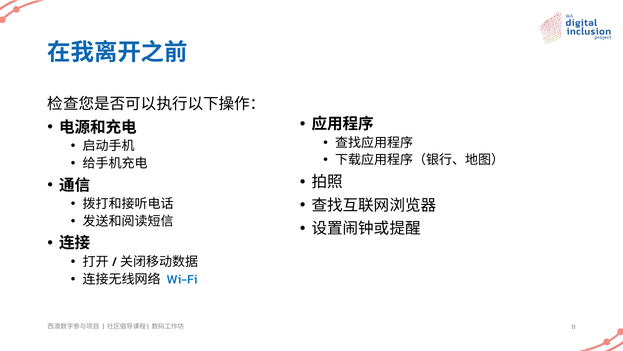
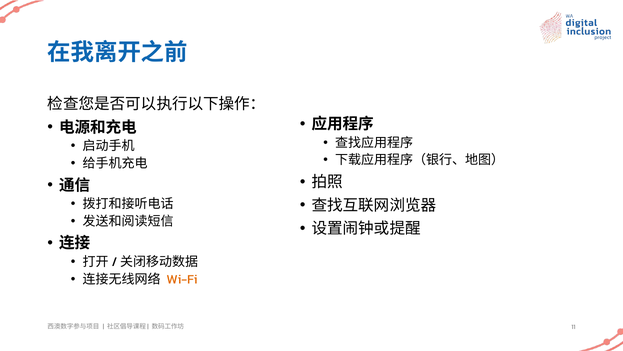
Wi-Fi colour: blue -> orange
